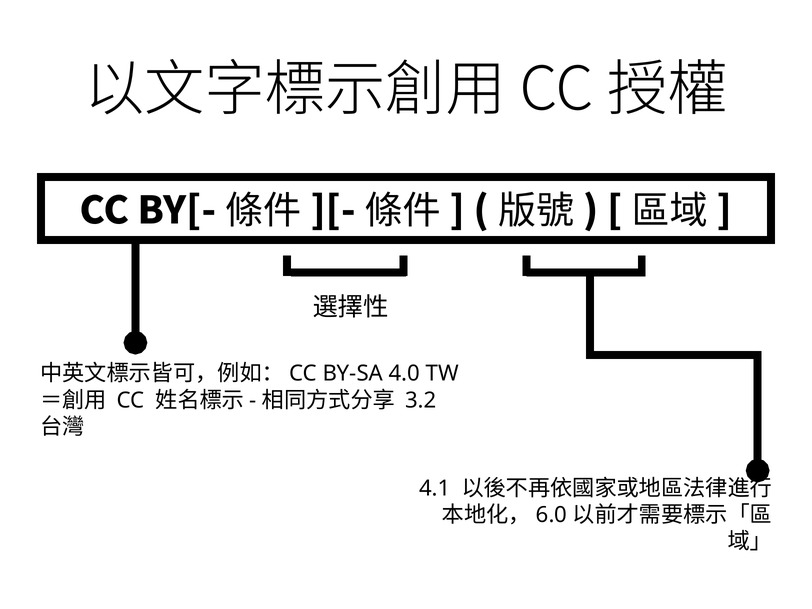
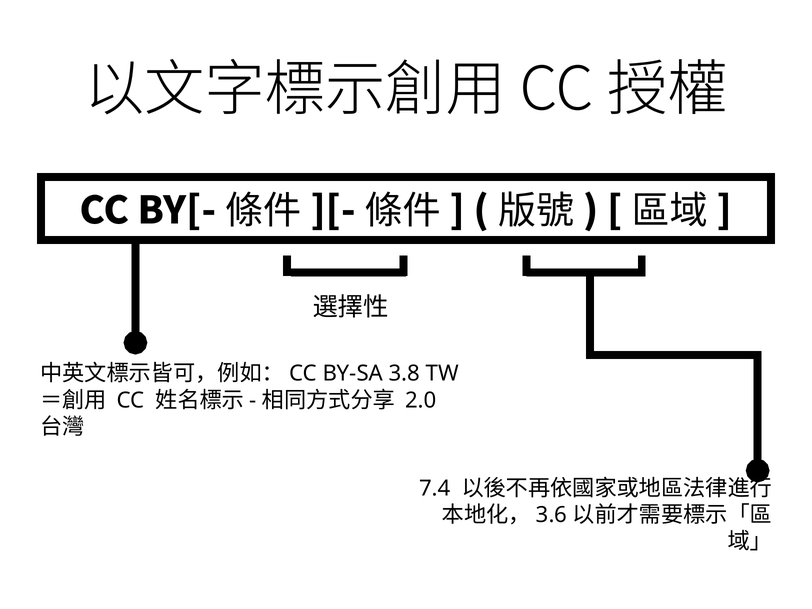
4.0: 4.0 -> 3.8
3.2: 3.2 -> 2.0
4.1: 4.1 -> 7.4
6.0: 6.0 -> 3.6
